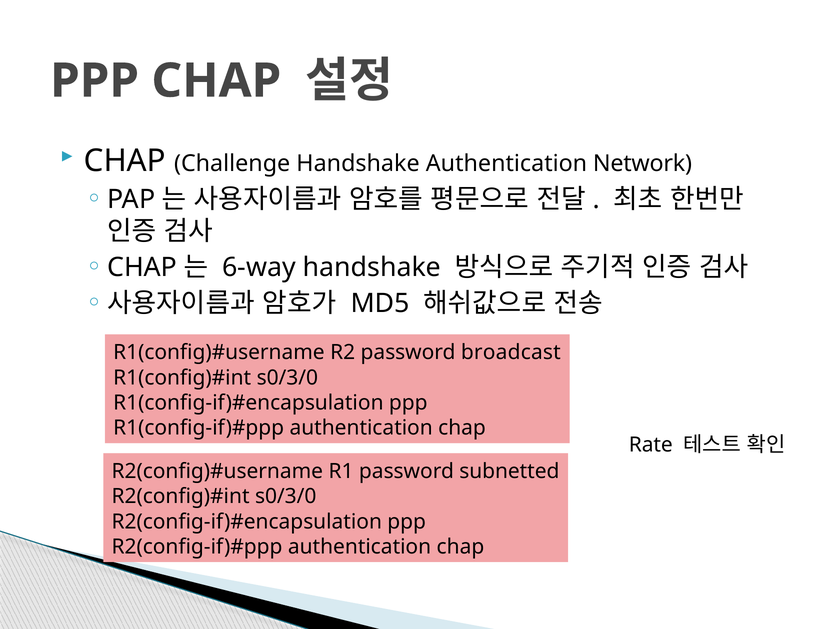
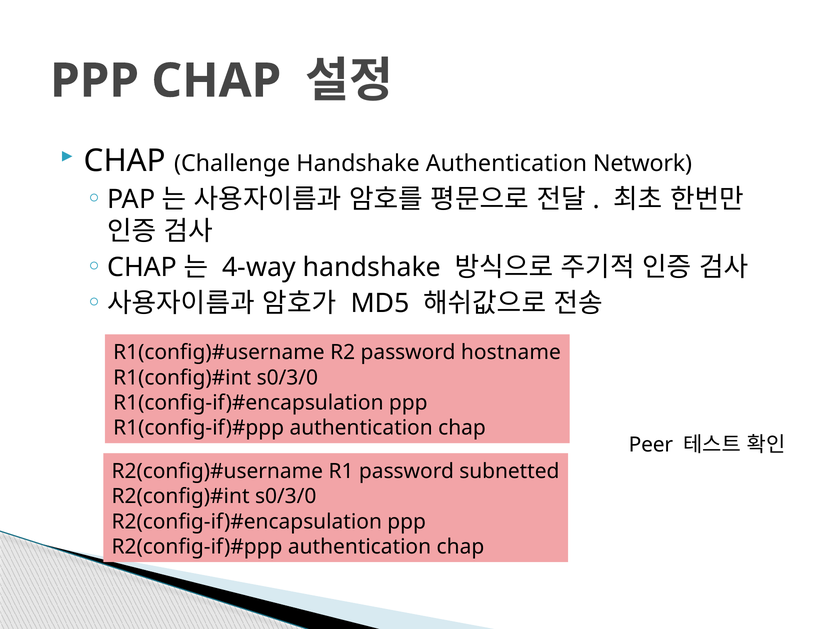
6-way: 6-way -> 4-way
broadcast: broadcast -> hostname
Rate: Rate -> Peer
